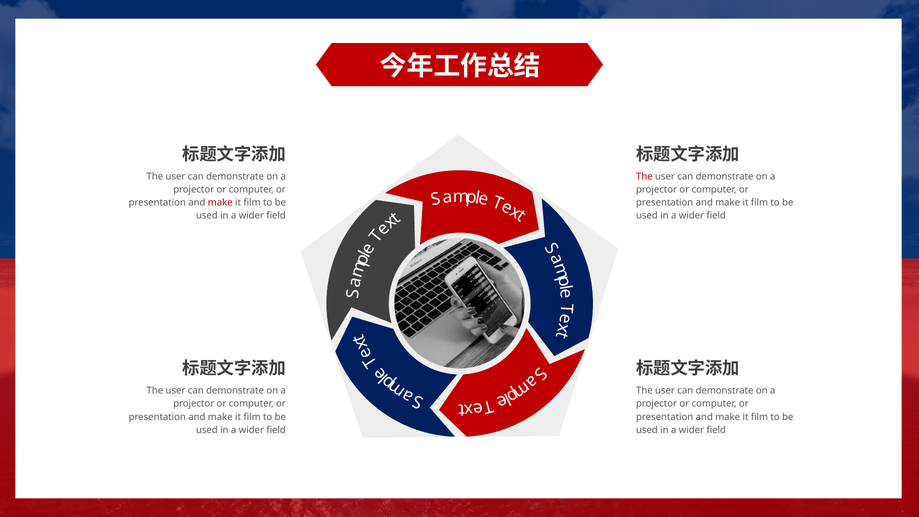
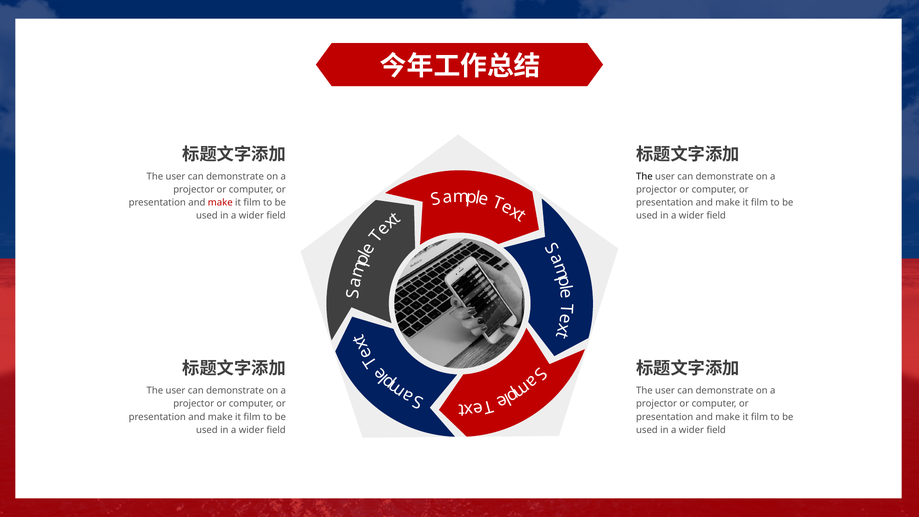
The at (644, 176) colour: red -> black
